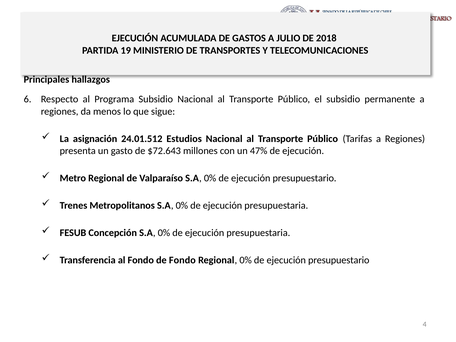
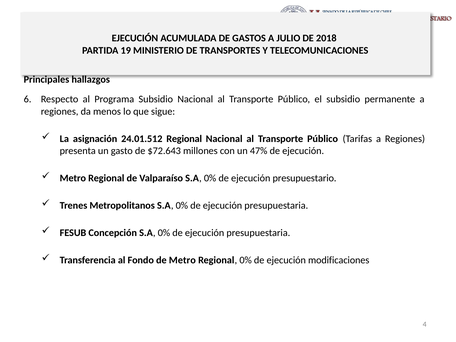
24.01.512 Estudios: Estudios -> Regional
de Fondo: Fondo -> Metro
presupuestario at (339, 260): presupuestario -> modificaciones
